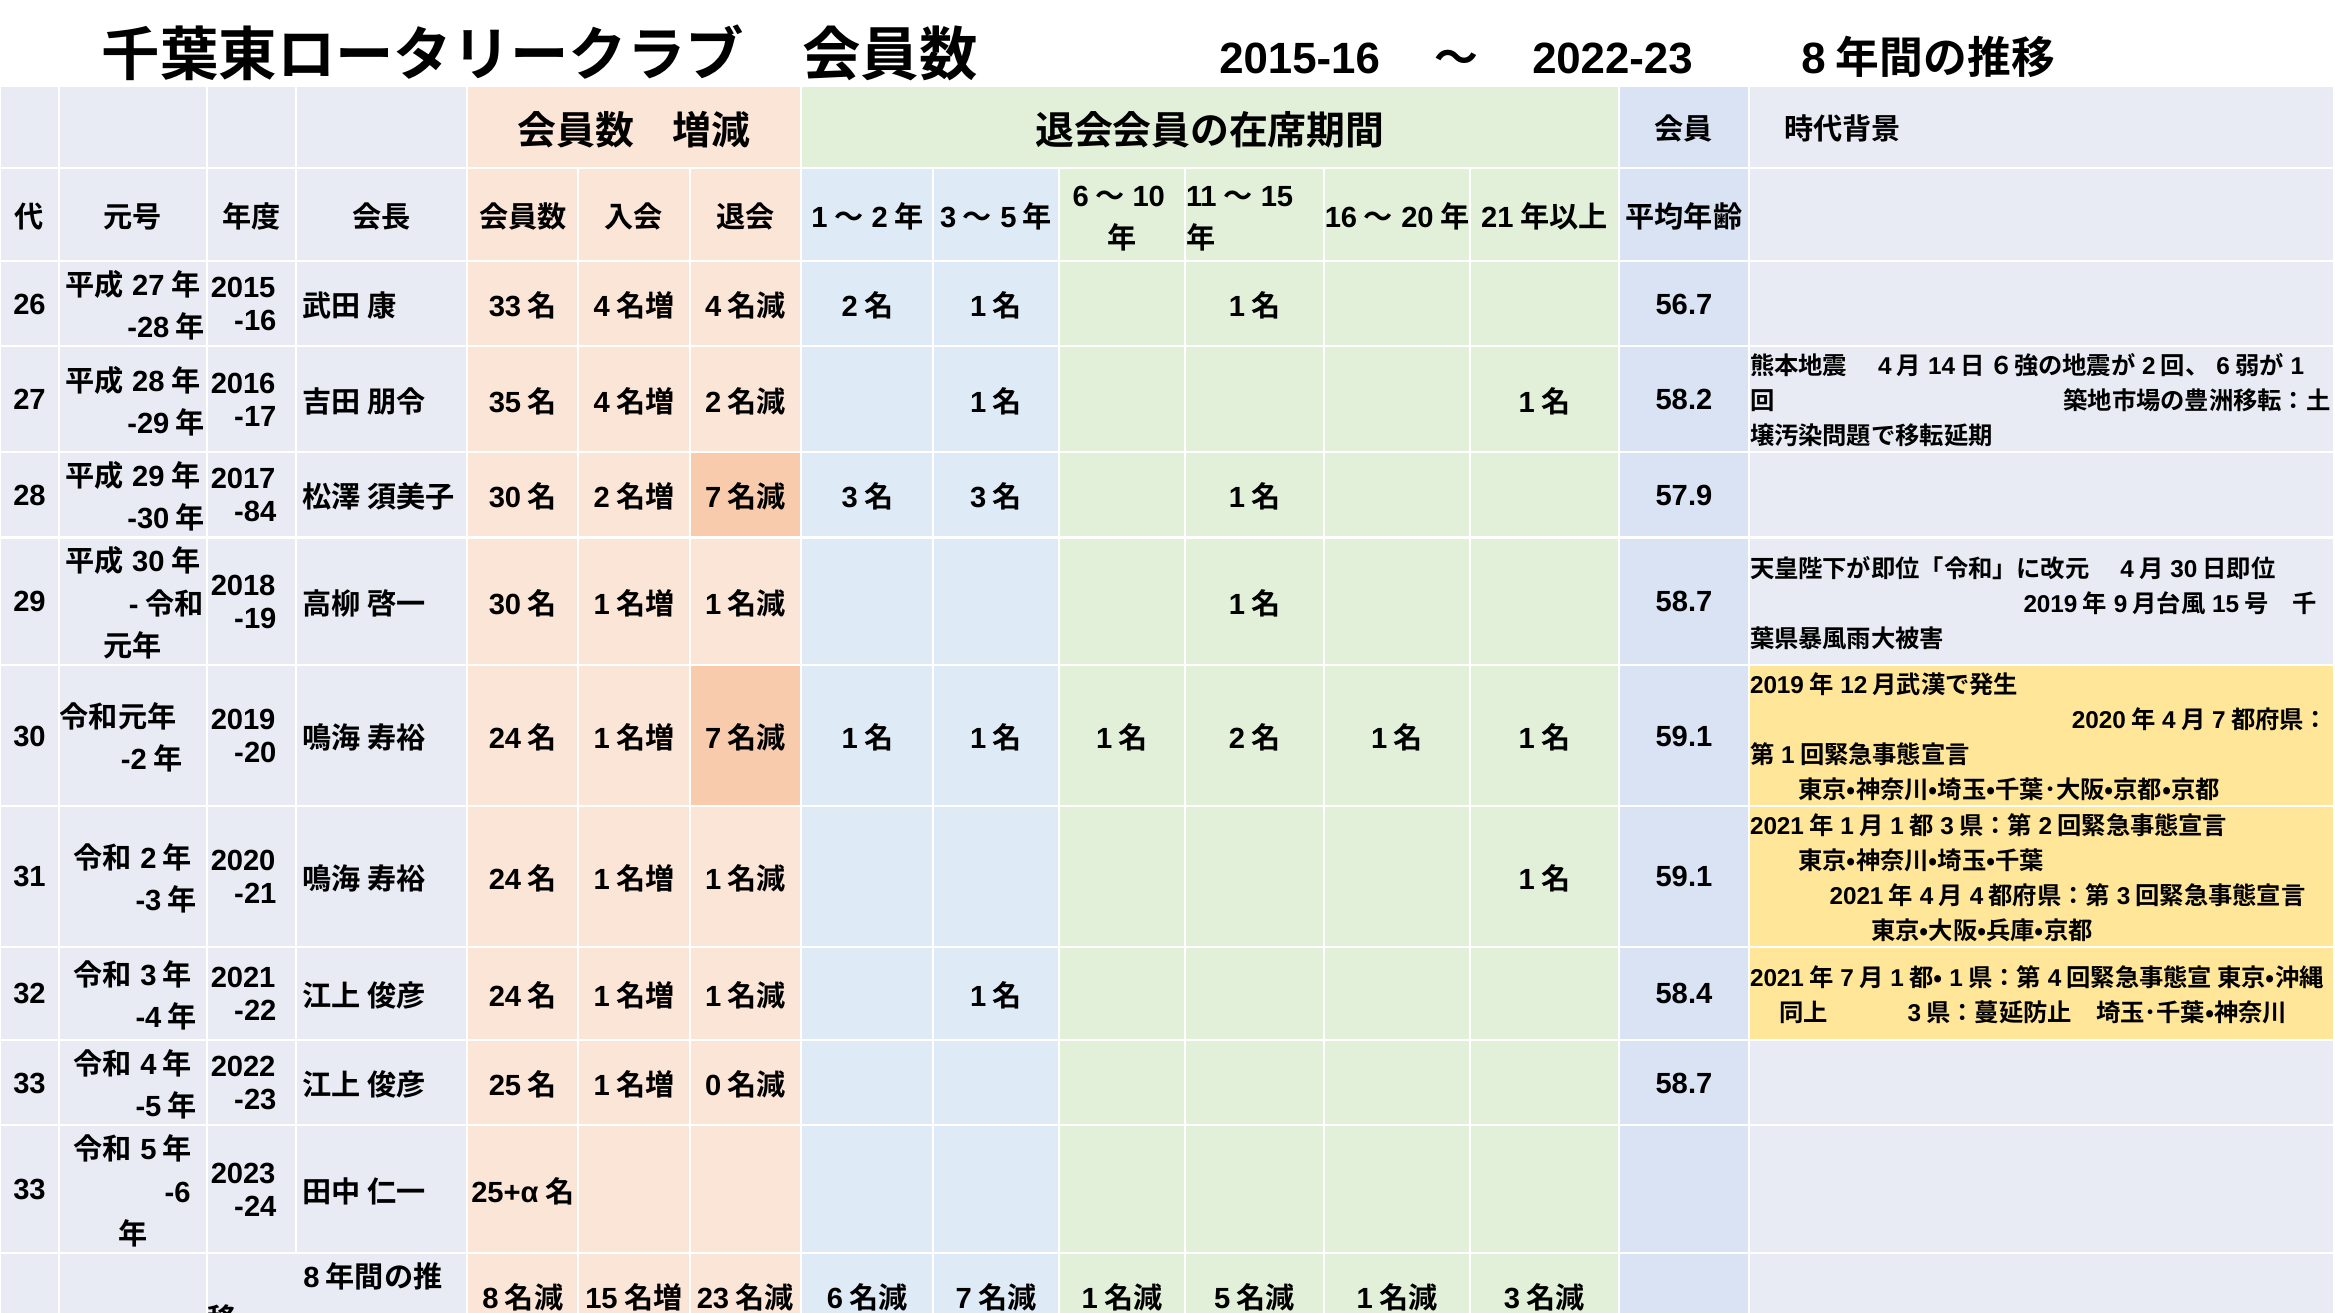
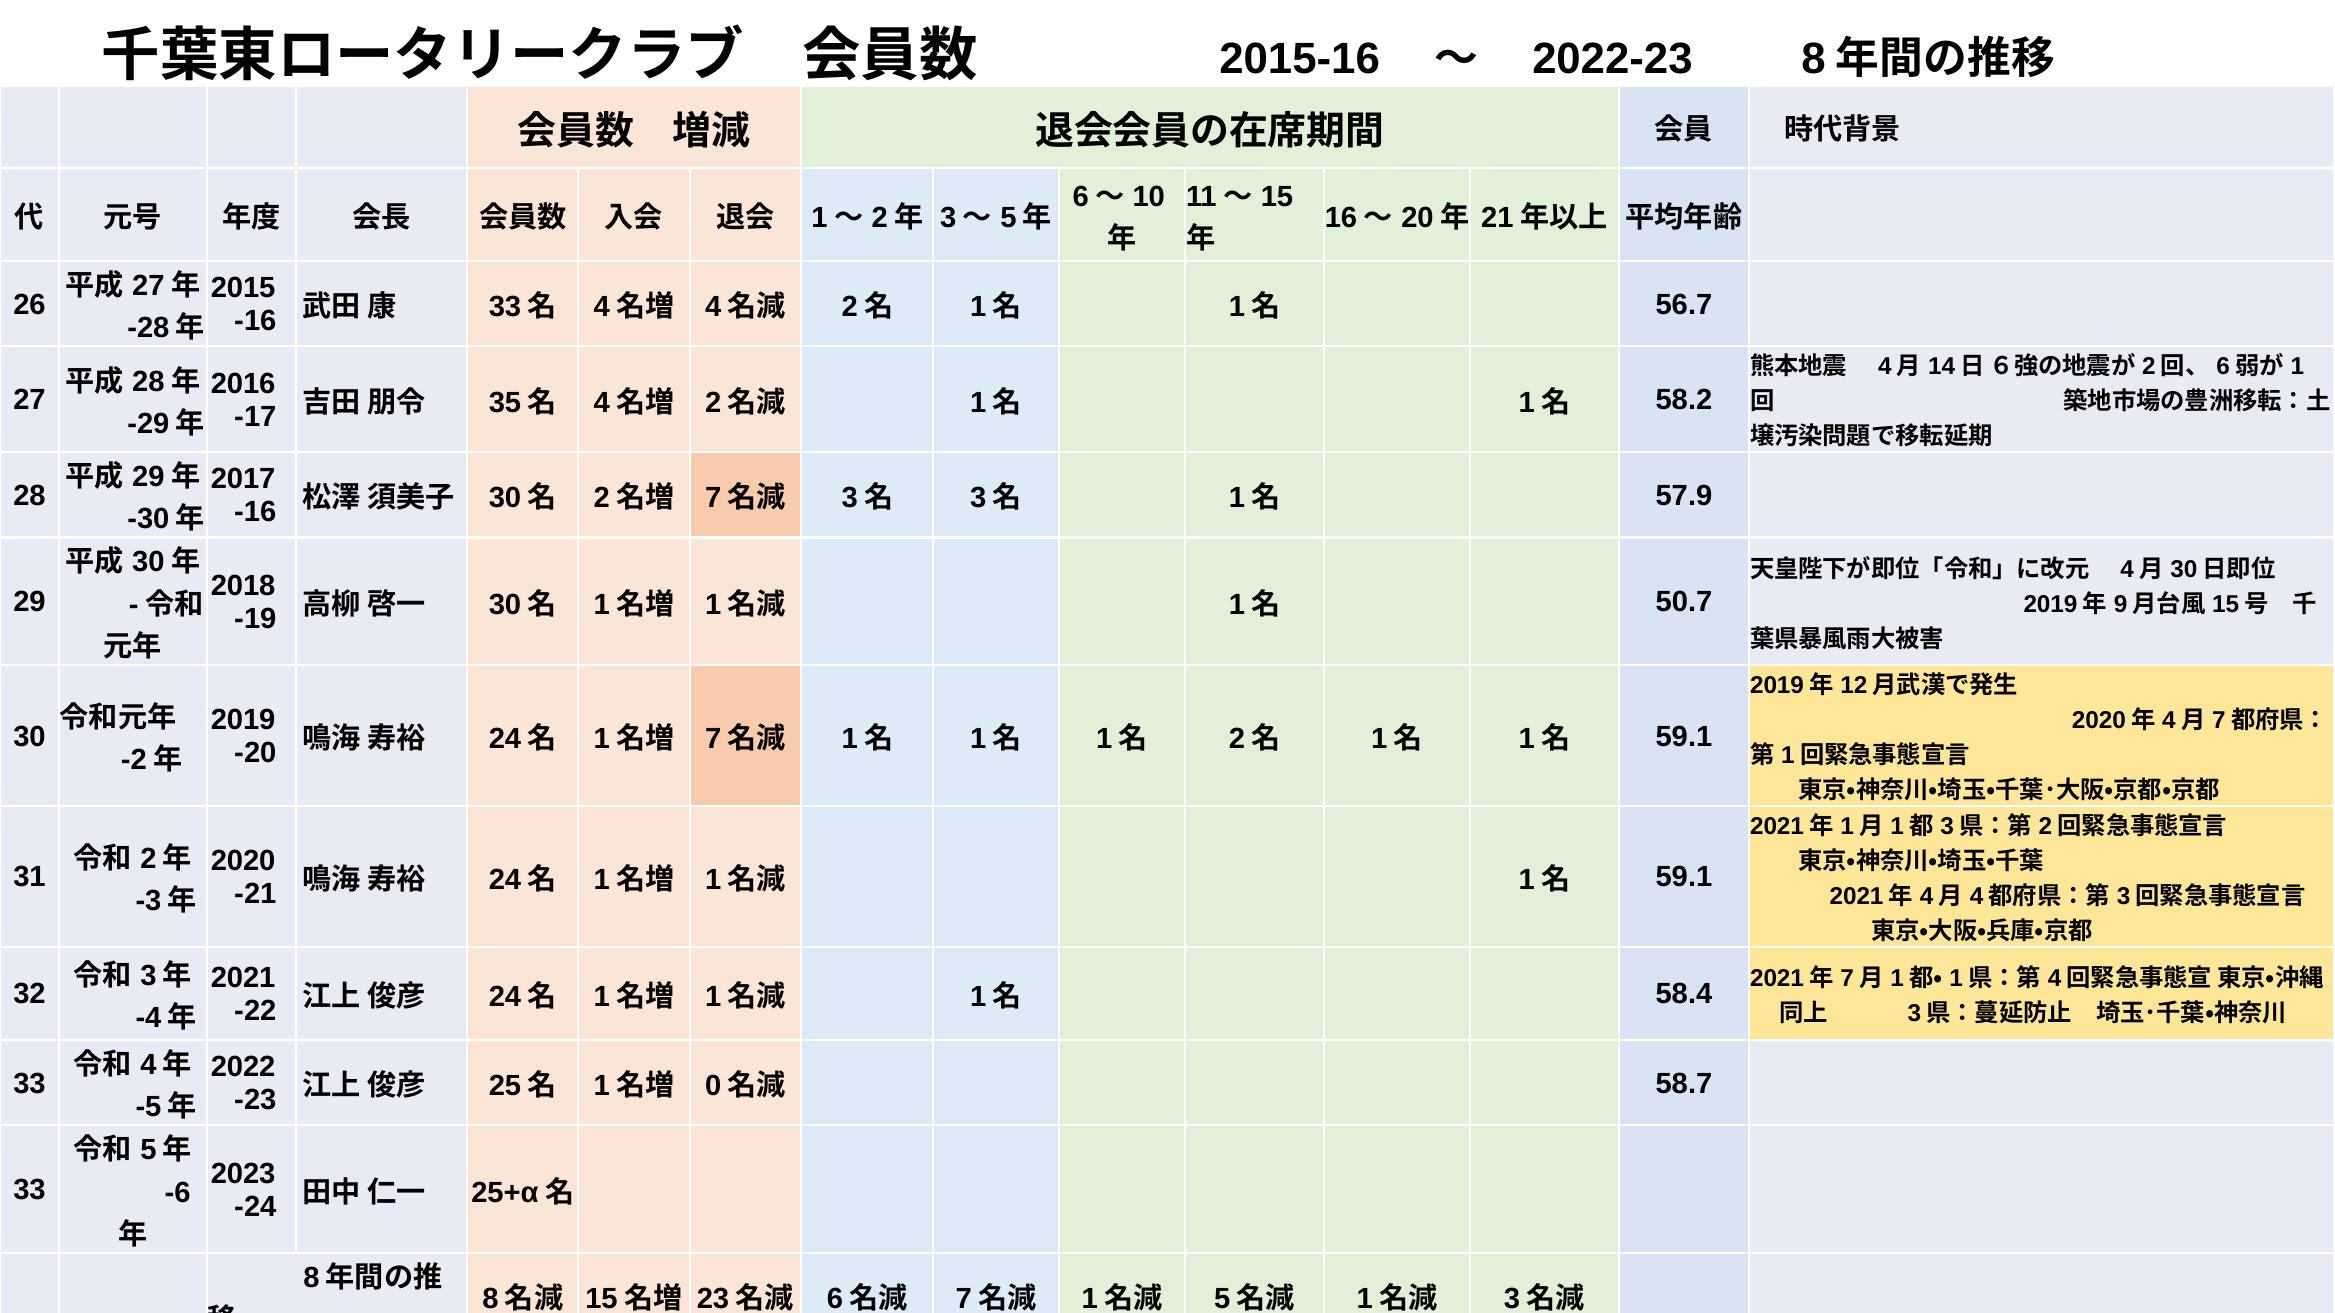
-84 at (255, 512): -84 -> -16
58.7 at (1684, 602): 58.7 -> 50.7
